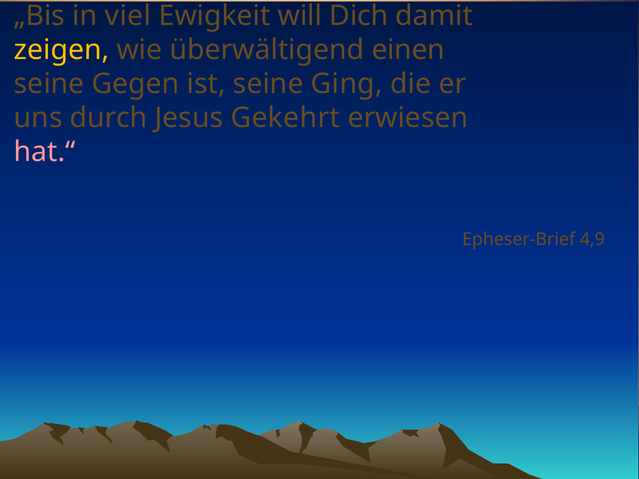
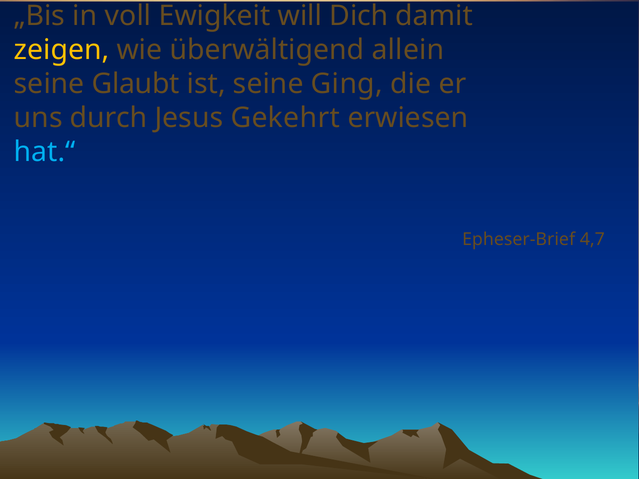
viel: viel -> voll
einen: einen -> allein
Gegen: Gegen -> Glaubt
hat.“ colour: pink -> light blue
4,9: 4,9 -> 4,7
